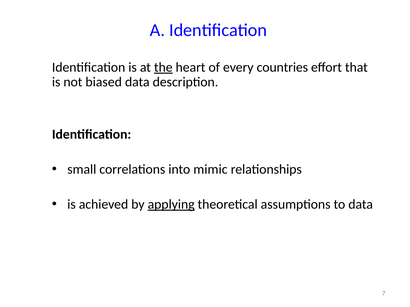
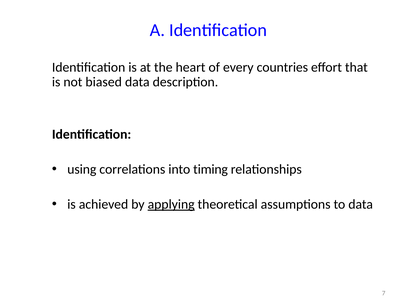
the underline: present -> none
small: small -> using
mimic: mimic -> timing
